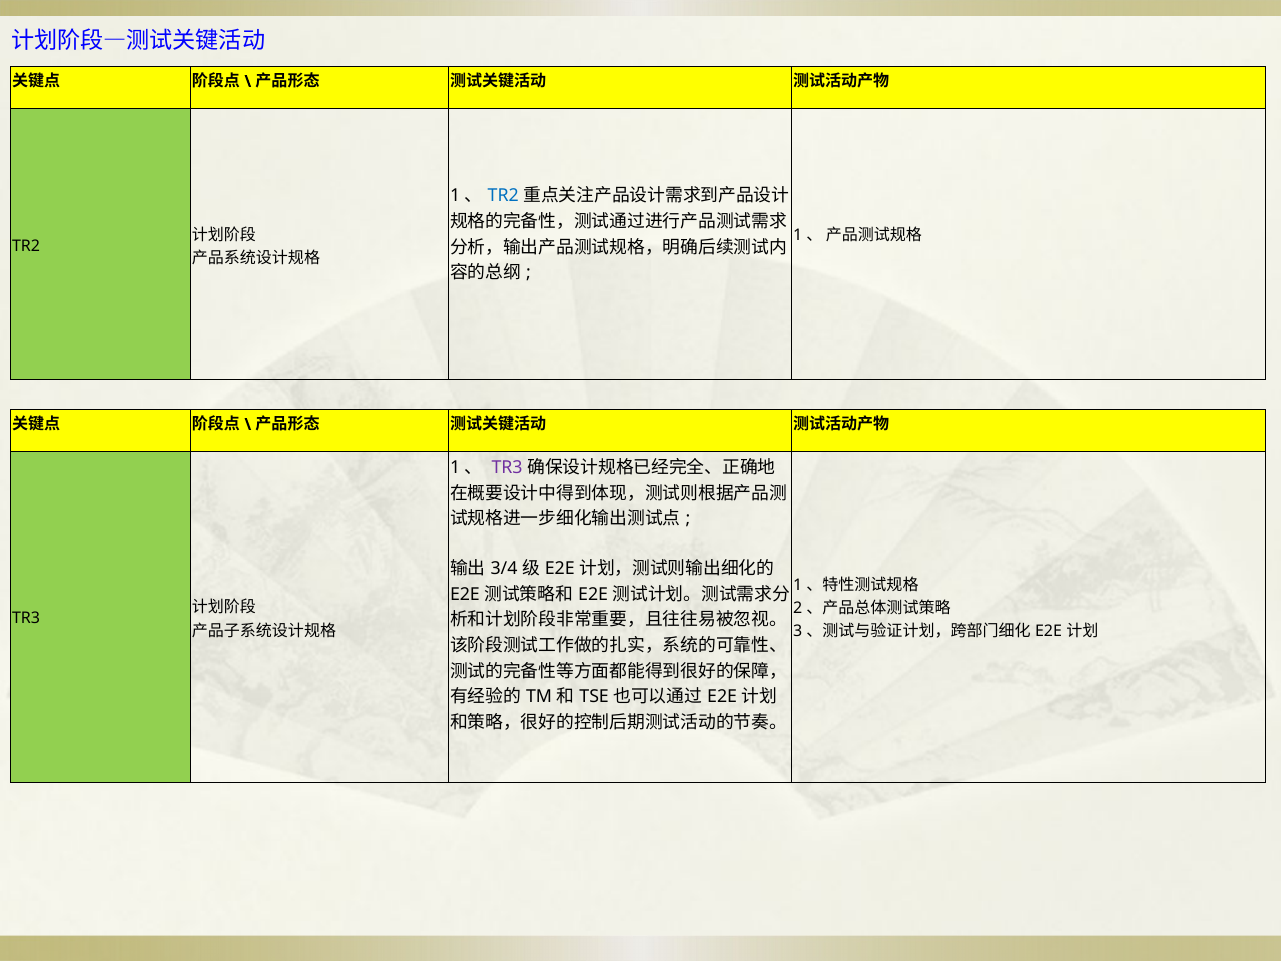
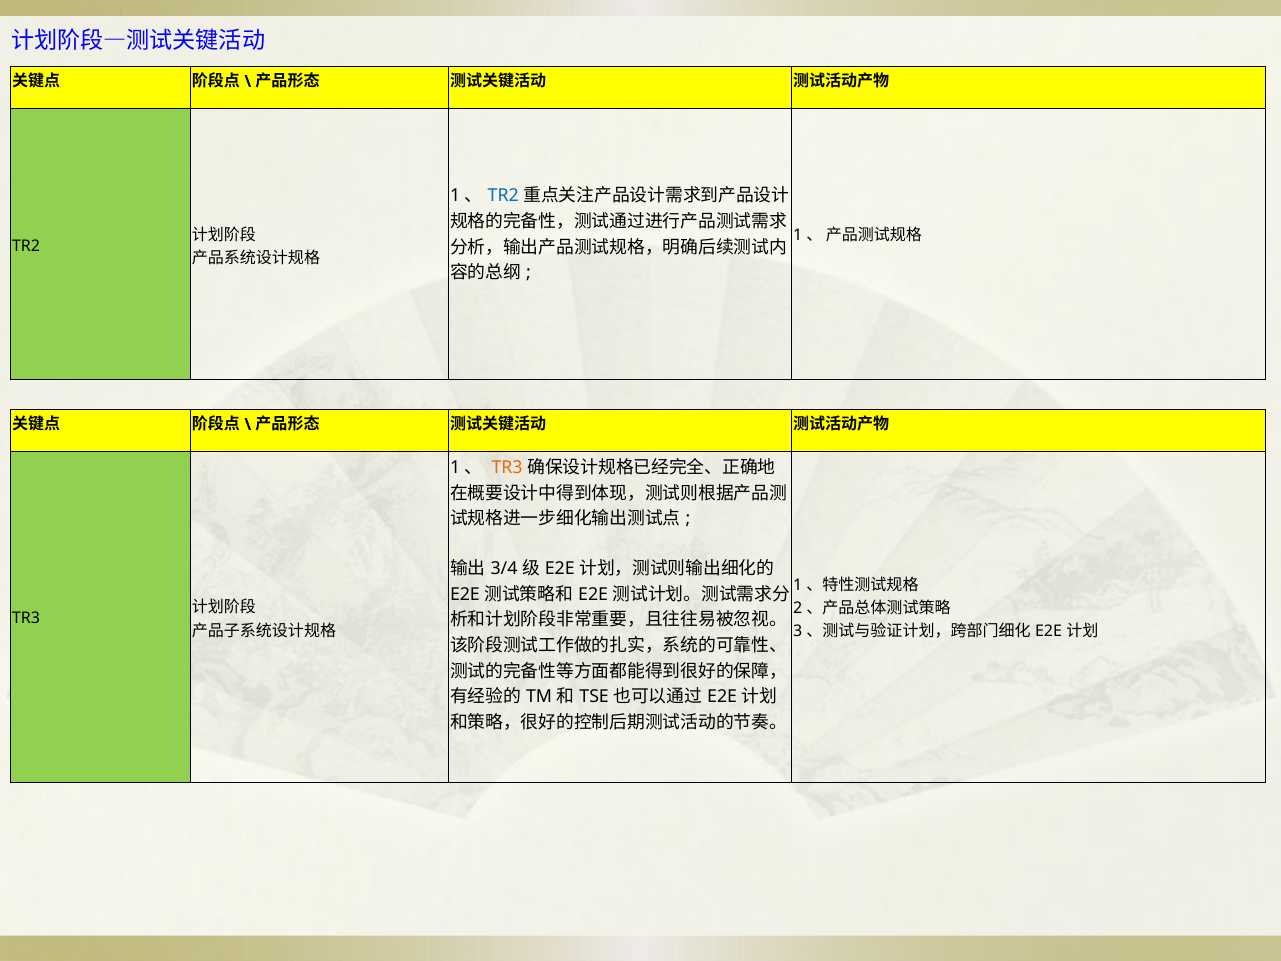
TR3 at (507, 468) colour: purple -> orange
